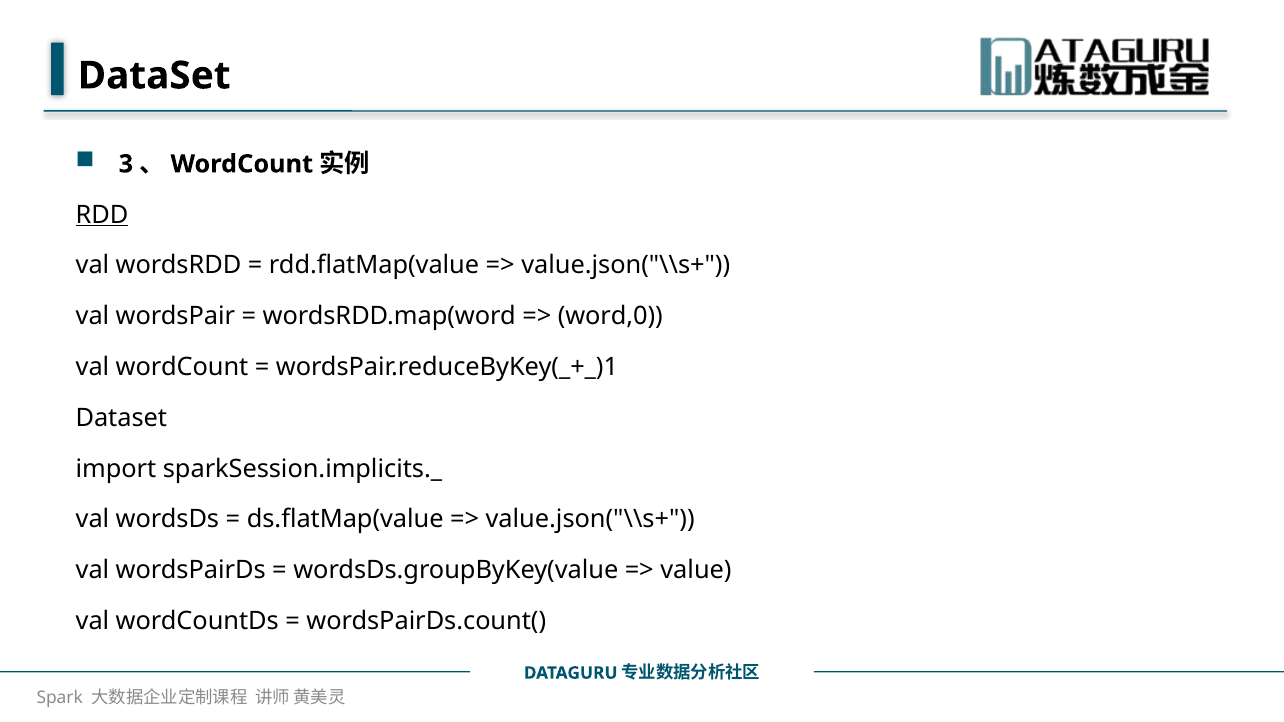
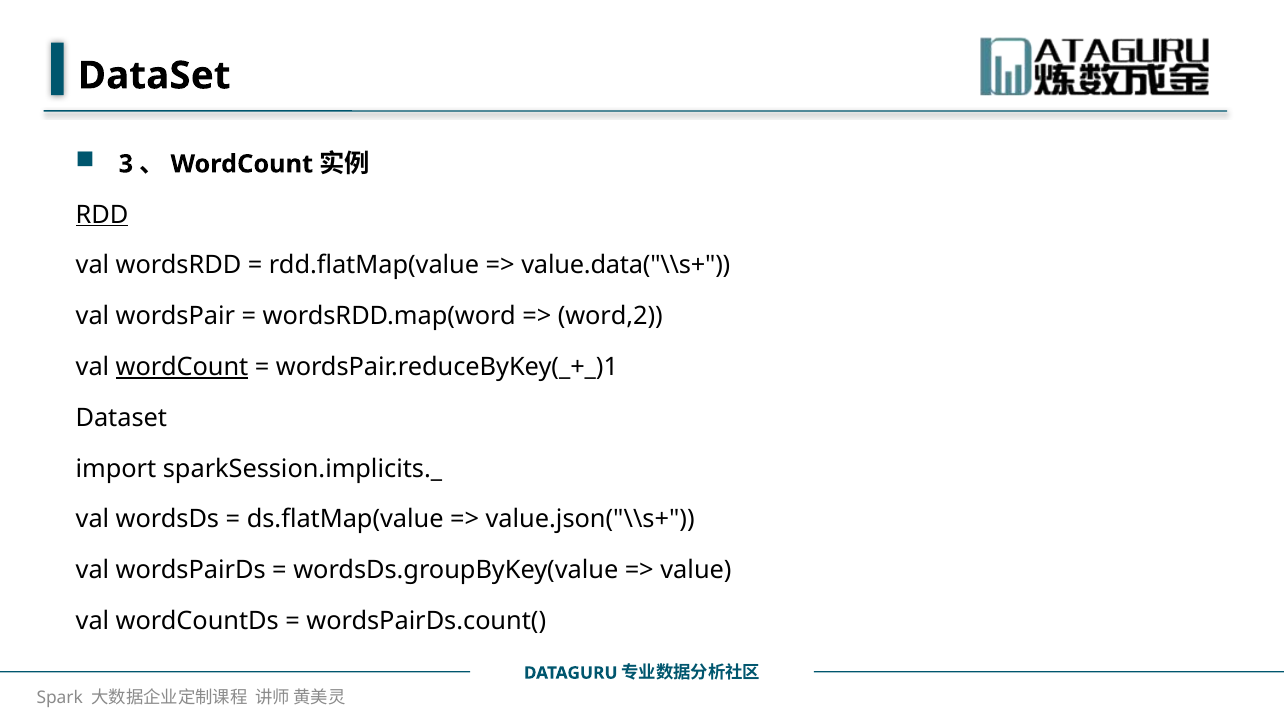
value.json("\\s+ at (626, 265): value.json("\\s+ -> value.data("\\s+
word,0: word,0 -> word,2
wordCount at (182, 367) underline: none -> present
